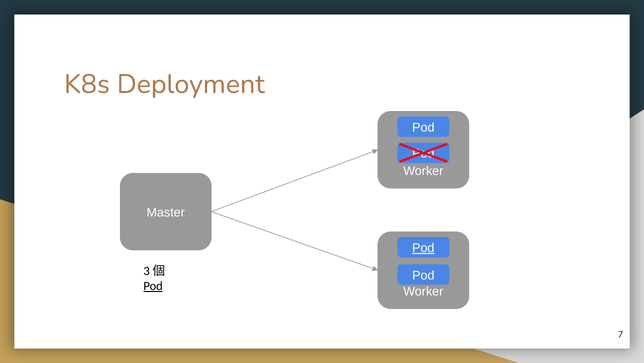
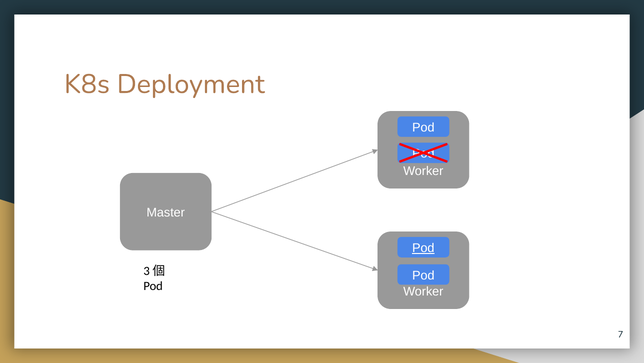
Pod at (153, 285) underline: present -> none
